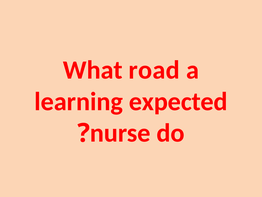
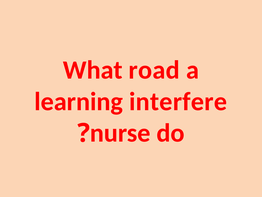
expected: expected -> interfere
